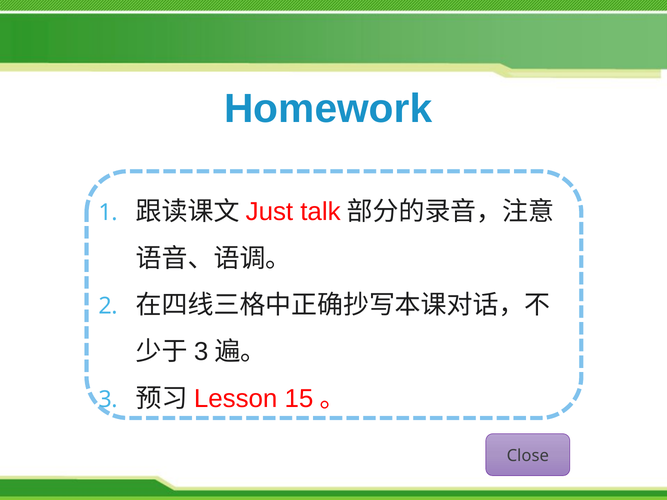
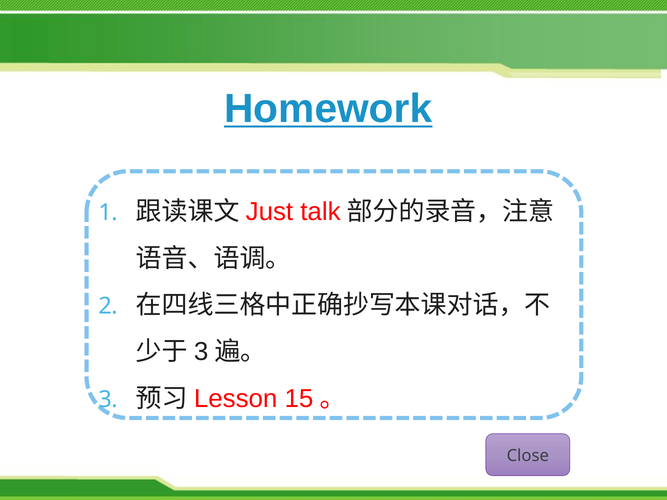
Homework underline: none -> present
